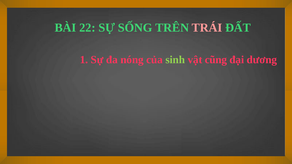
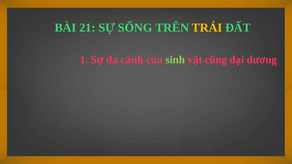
22: 22 -> 21
TRÁI colour: pink -> yellow
nóng: nóng -> cánh
